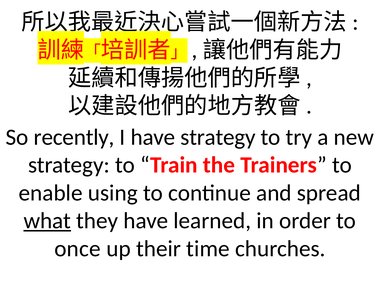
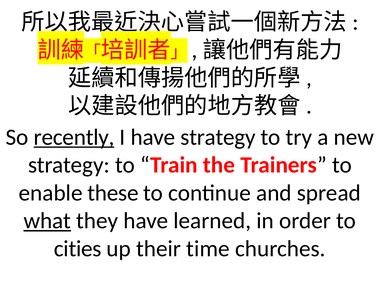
recently underline: none -> present
using: using -> these
once: once -> cities
